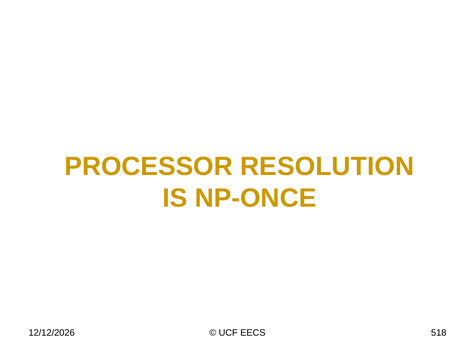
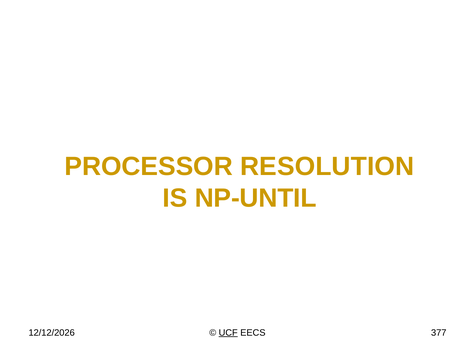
NP-ONCE: NP-ONCE -> NP-UNTIL
UCF underline: none -> present
518: 518 -> 377
